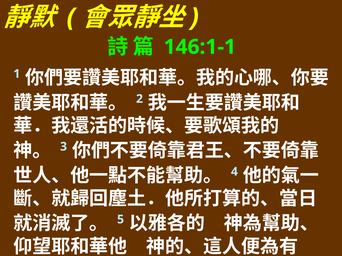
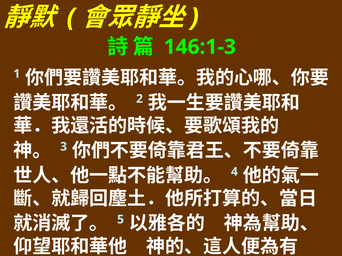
146:1-1: 146:1-1 -> 146:1-3
